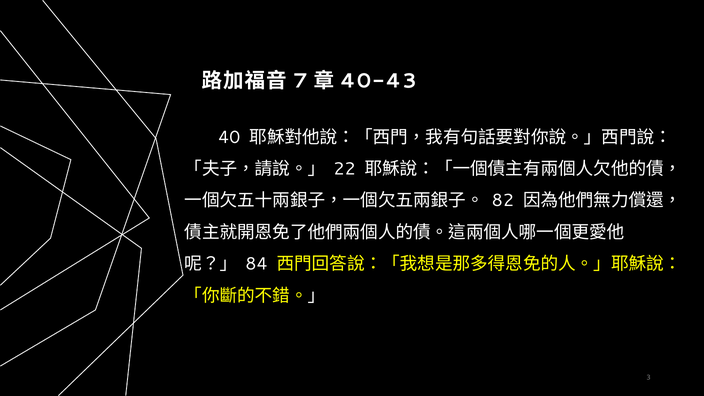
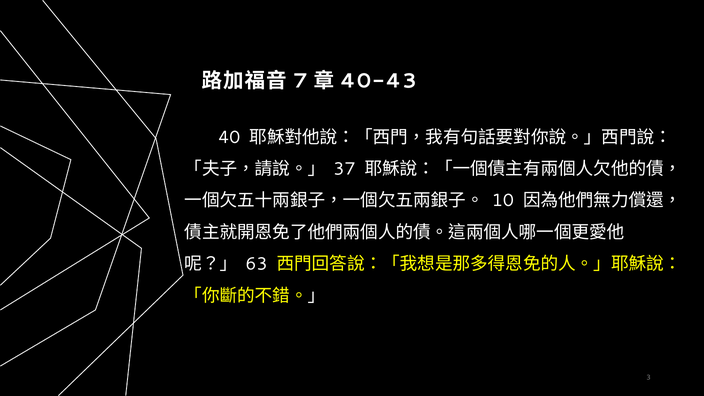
22: 22 -> 37
82: 82 -> 10
84: 84 -> 63
